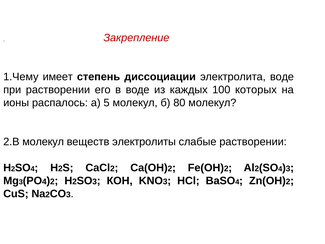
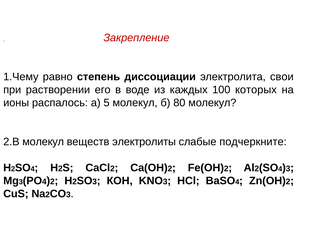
имеет: имеет -> равно
электролита воде: воде -> свои
слабые растворении: растворении -> подчеркните
